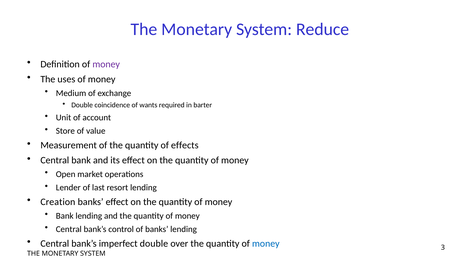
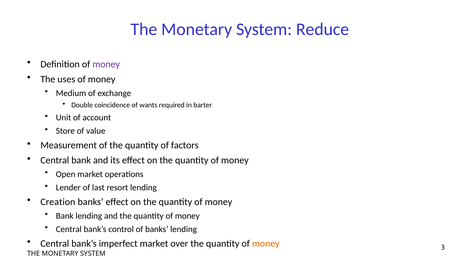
effects: effects -> factors
imperfect double: double -> market
money at (266, 244) colour: blue -> orange
